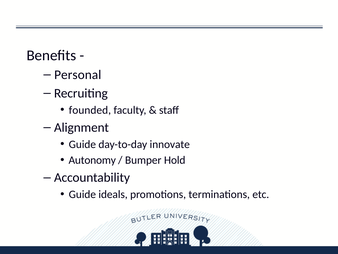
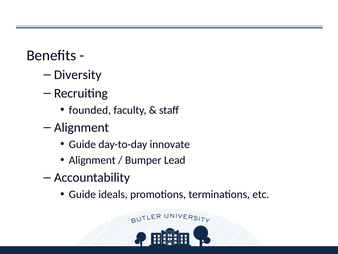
Personal: Personal -> Diversity
Autonomy at (92, 160): Autonomy -> Alignment
Hold: Hold -> Lead
